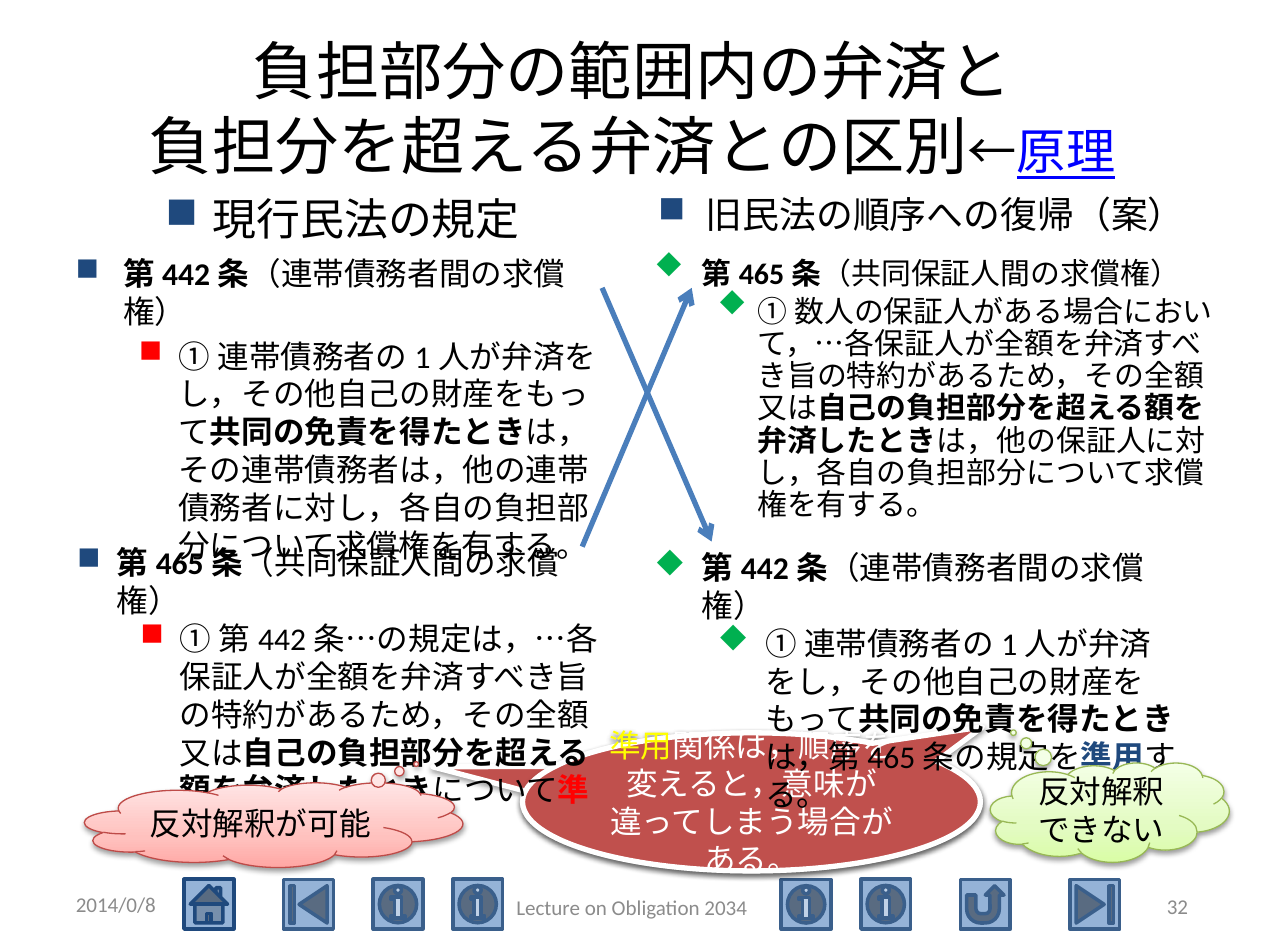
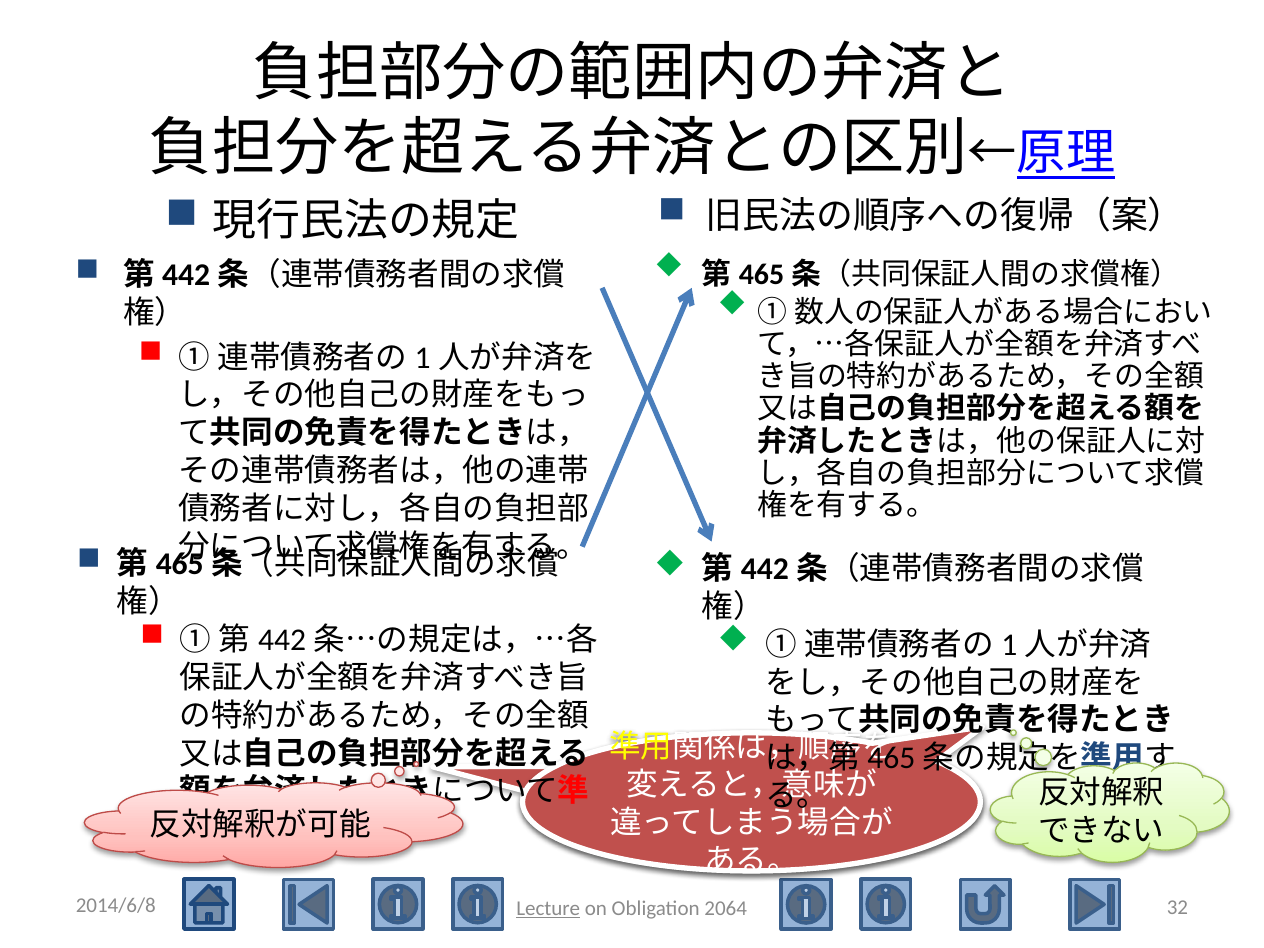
2014/0/8: 2014/0/8 -> 2014/6/8
Lecture underline: none -> present
2034: 2034 -> 2064
